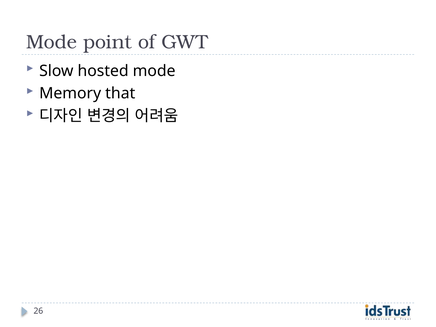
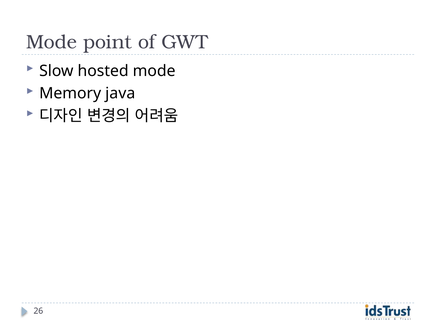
that: that -> java
